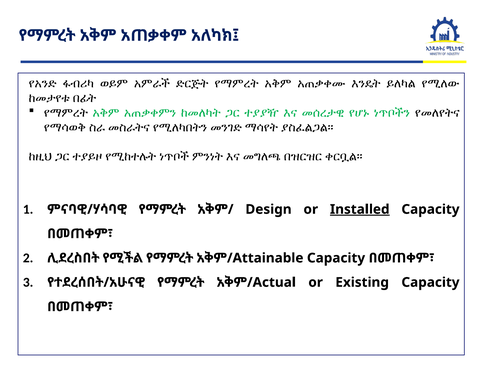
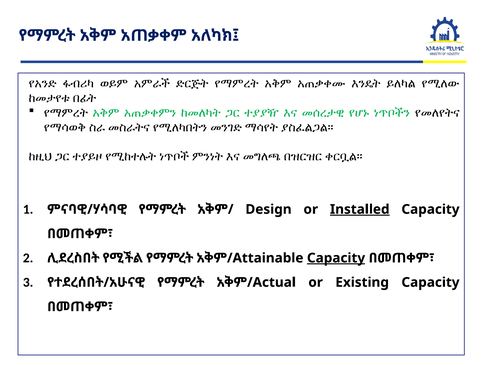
Capacity at (336, 258) underline: none -> present
